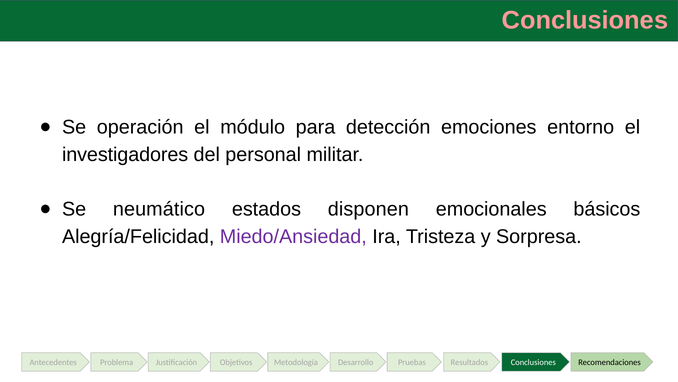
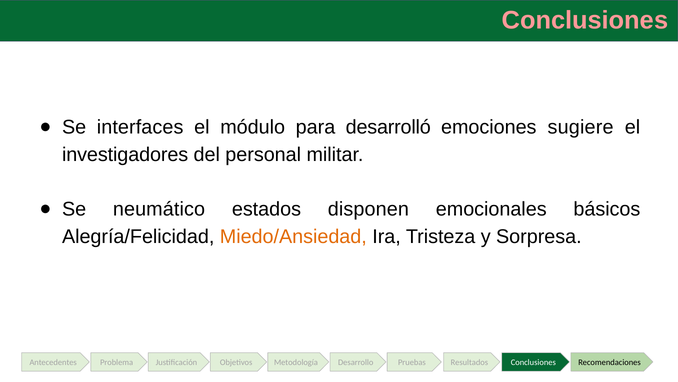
operación: operación -> interfaces
detección: detección -> desarrolló
entorno: entorno -> sugiere
Miedo/Ansiedad colour: purple -> orange
